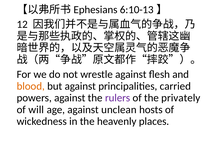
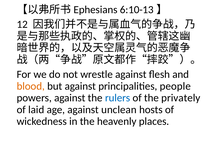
carried: carried -> people
rulers colour: purple -> blue
will: will -> laid
